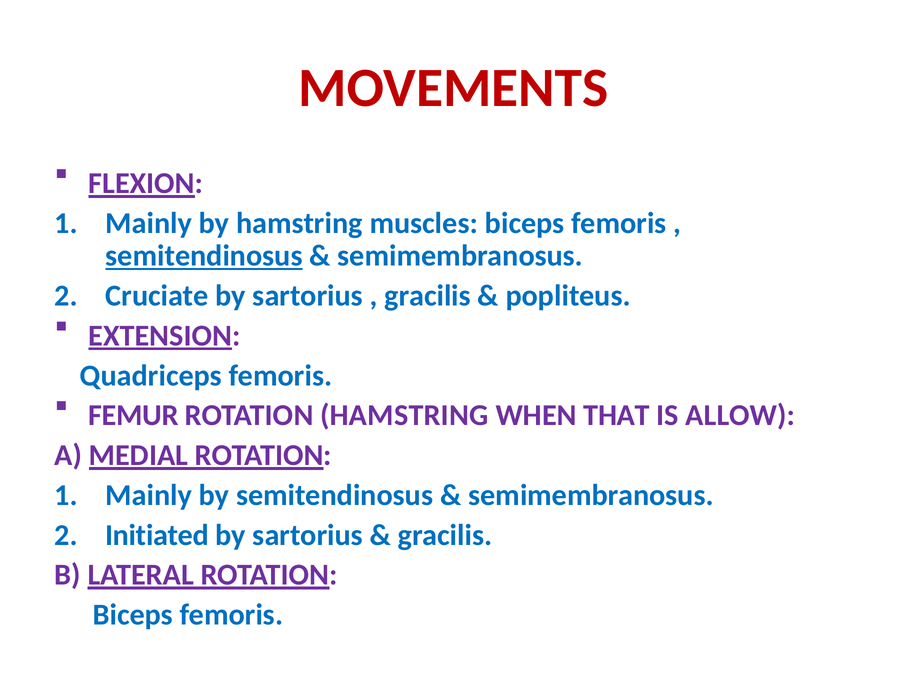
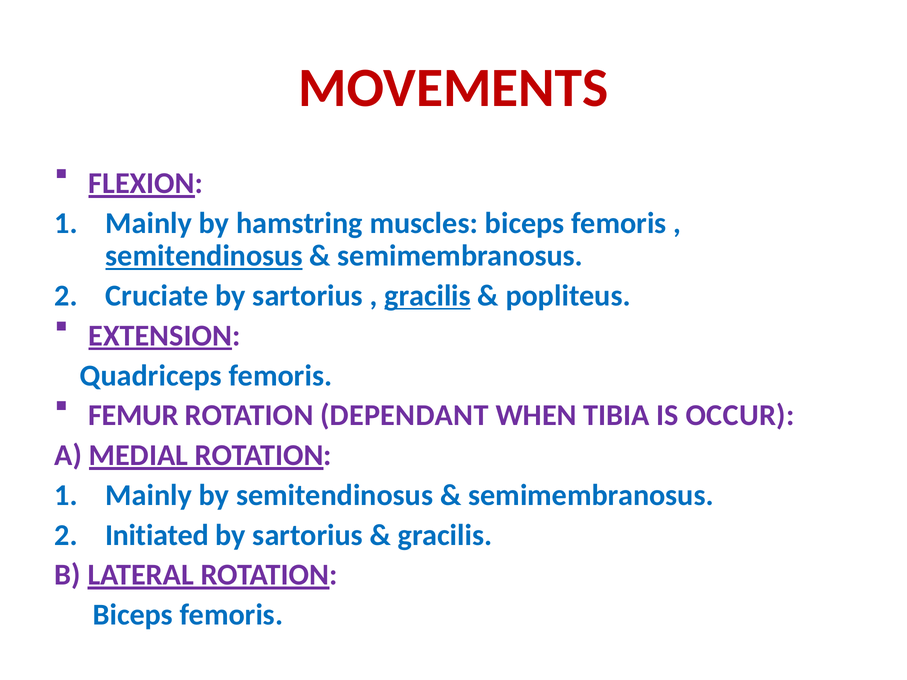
gracilis at (428, 296) underline: none -> present
ROTATION HAMSTRING: HAMSTRING -> DEPENDANT
THAT: THAT -> TIBIA
ALLOW: ALLOW -> OCCUR
